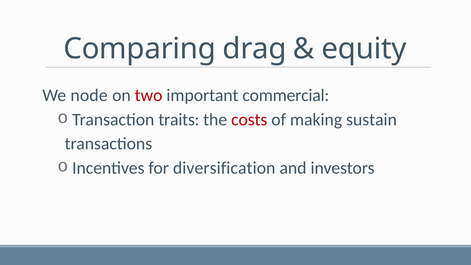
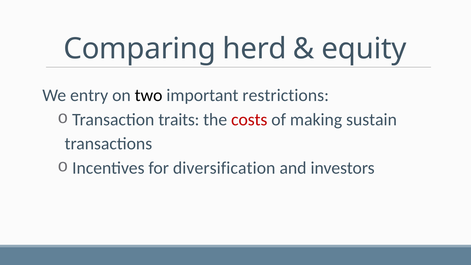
drag: drag -> herd
node: node -> entry
two colour: red -> black
commercial: commercial -> restrictions
